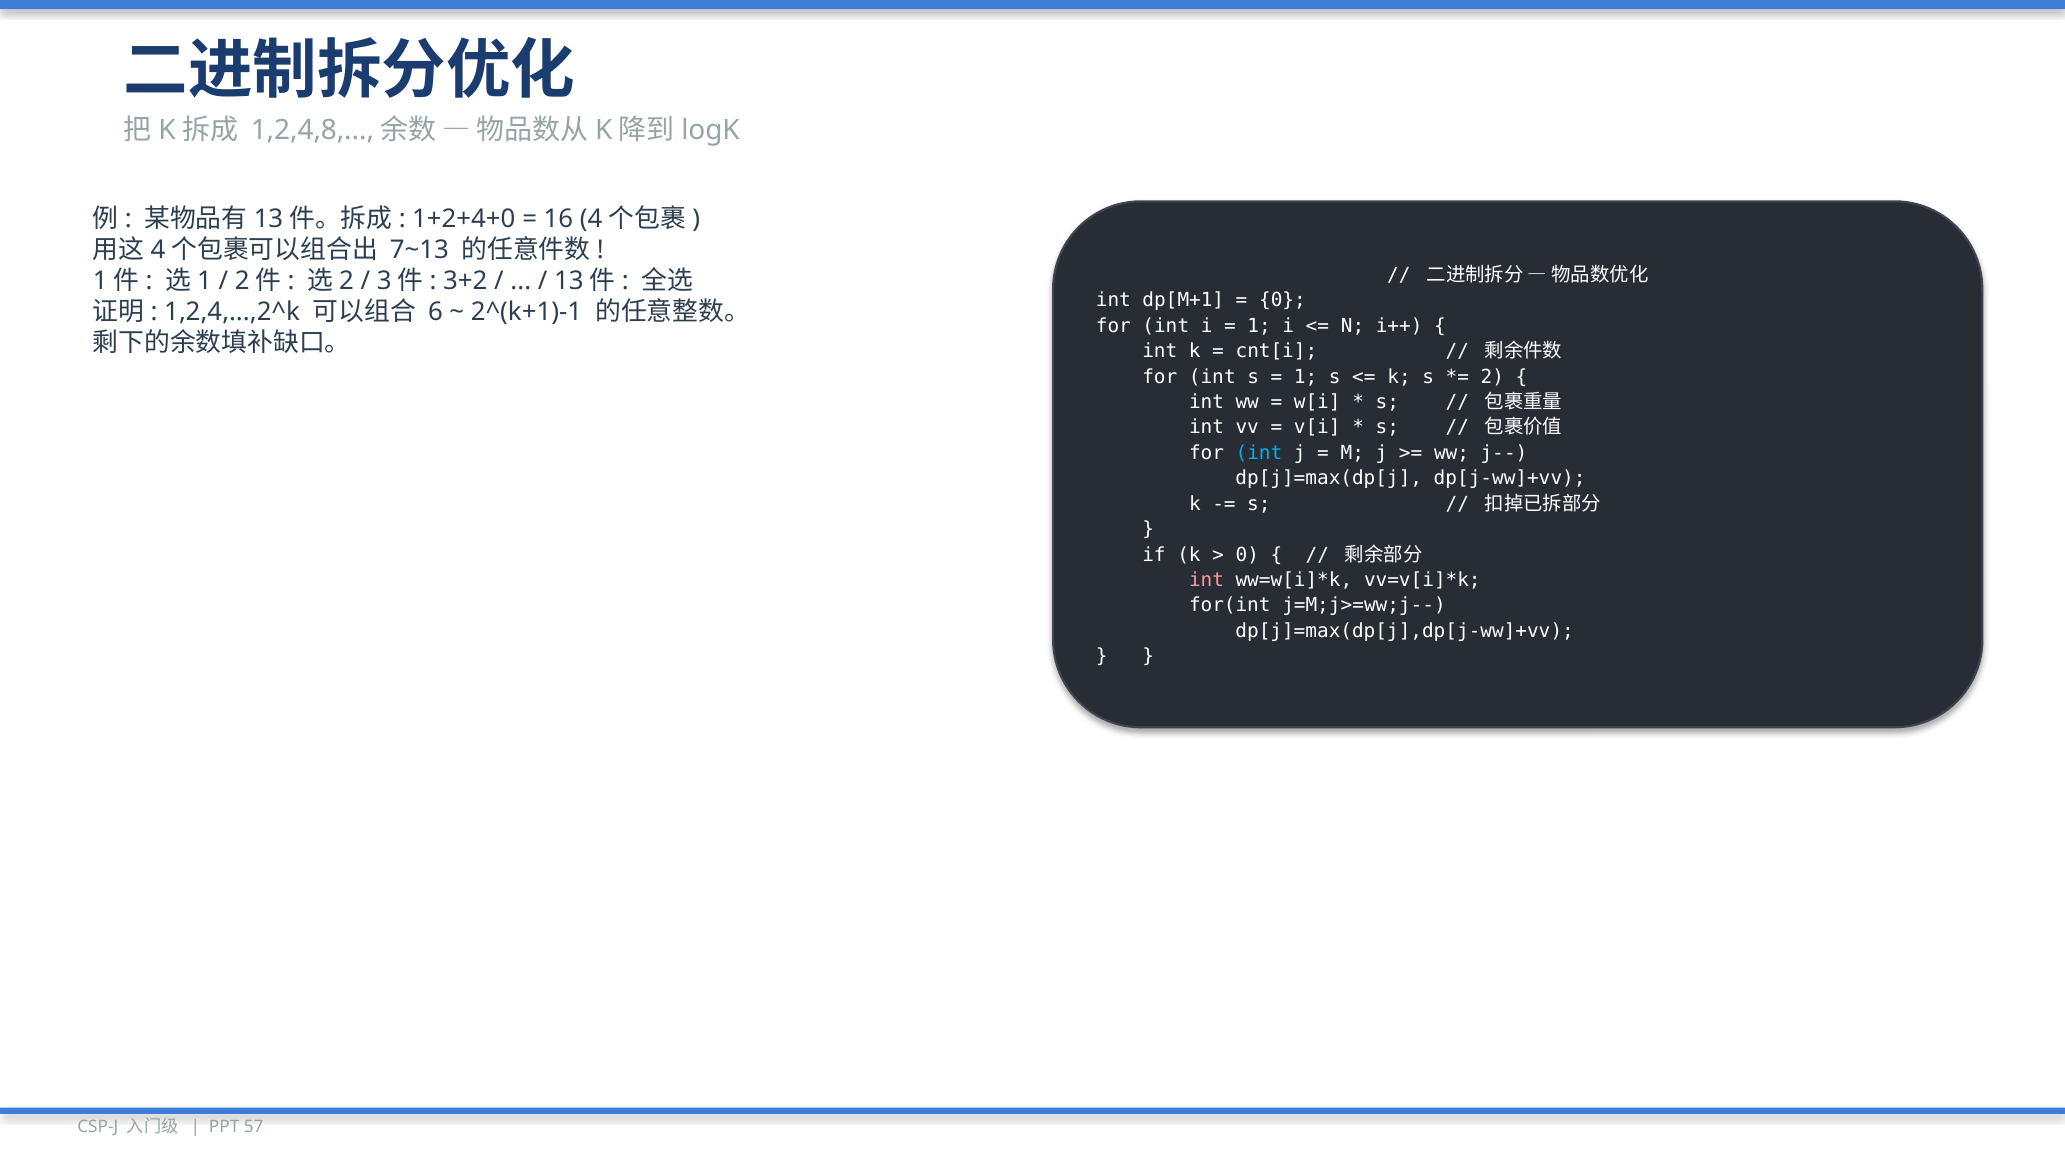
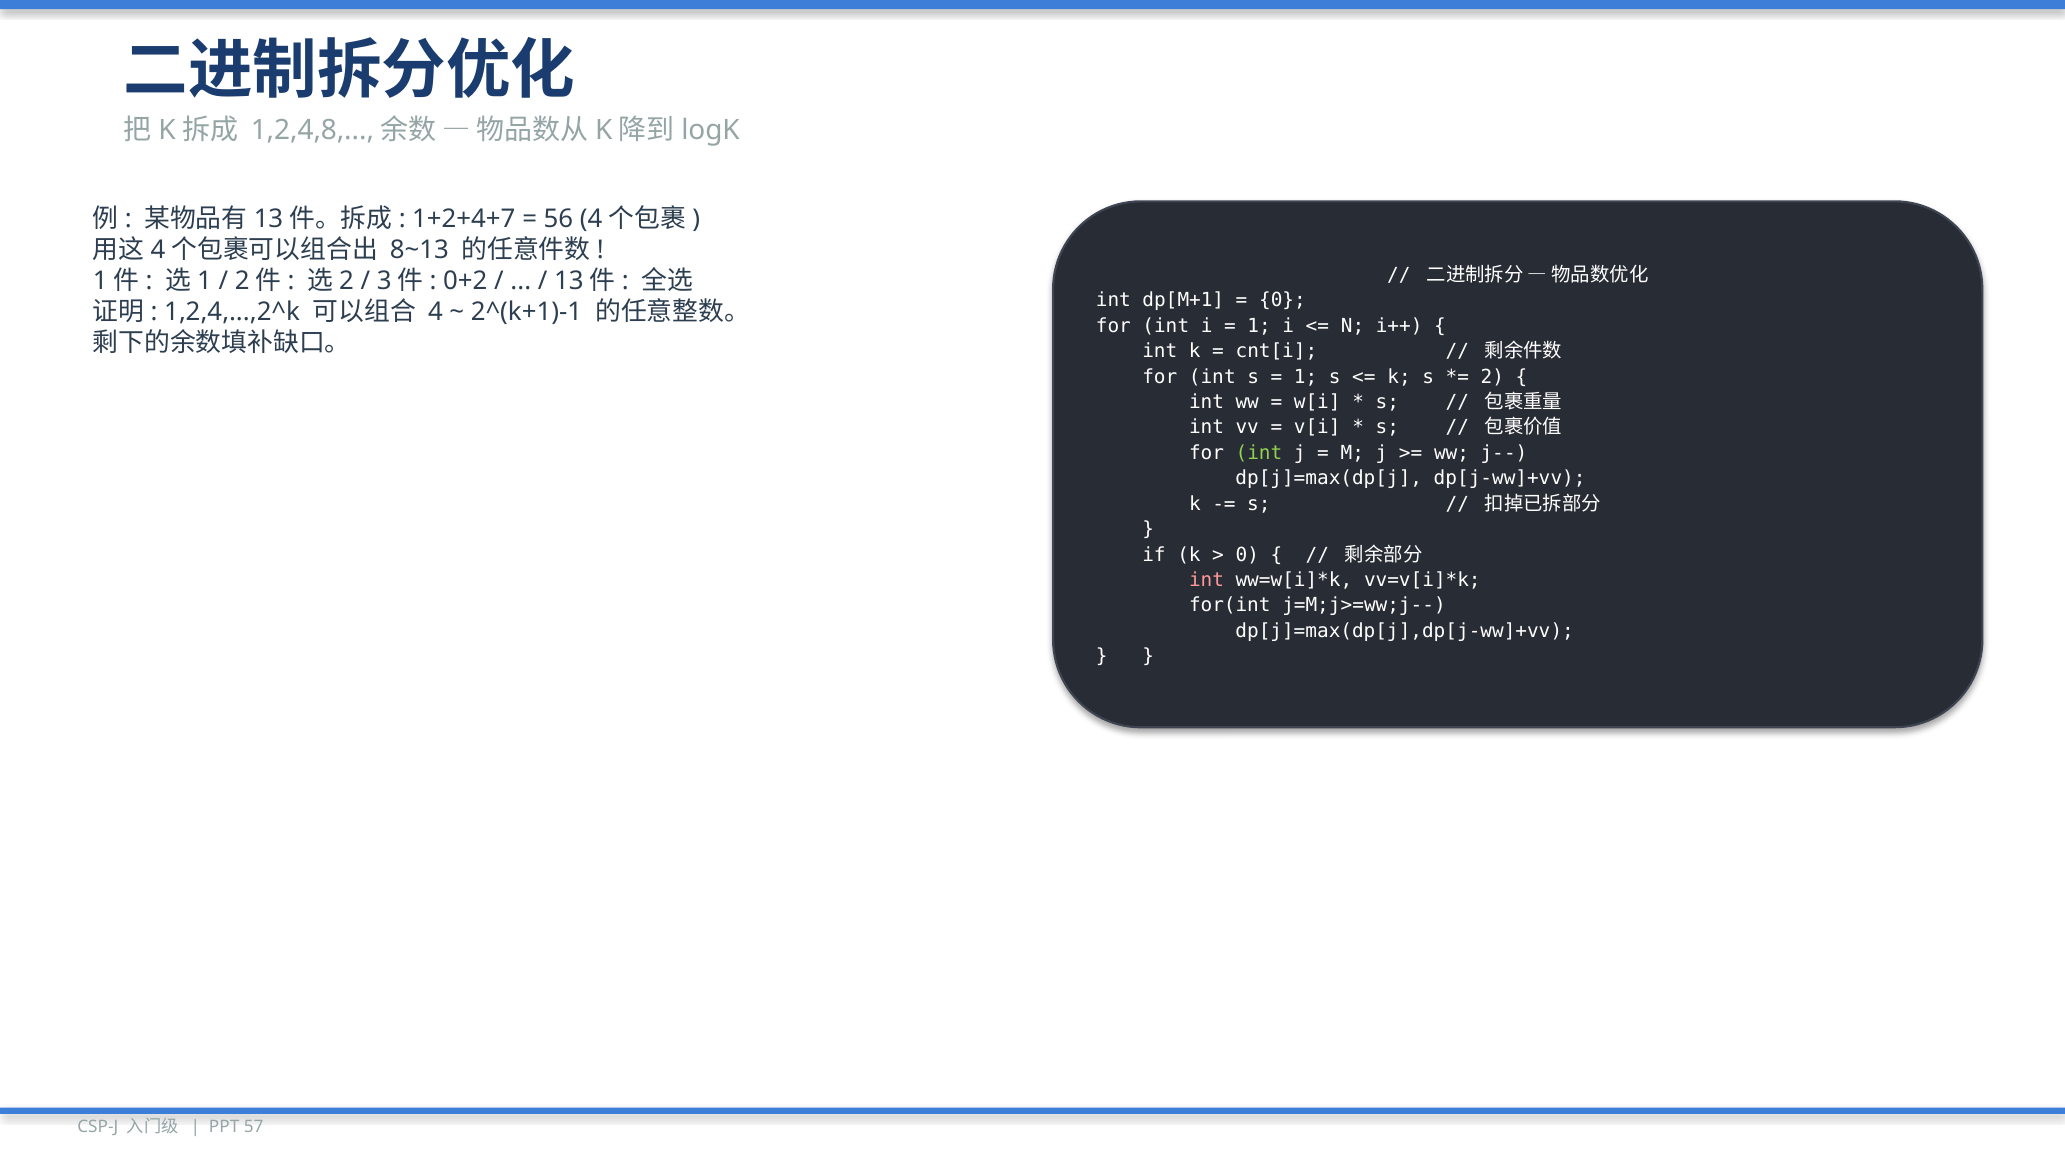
1+2+4+0: 1+2+4+0 -> 1+2+4+7
16: 16 -> 56
7~13: 7~13 -> 8~13
3+2: 3+2 -> 0+2
6 at (435, 311): 6 -> 4
int at (1259, 453) colour: light blue -> light green
